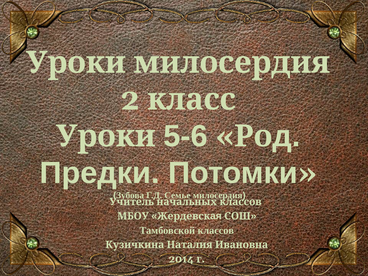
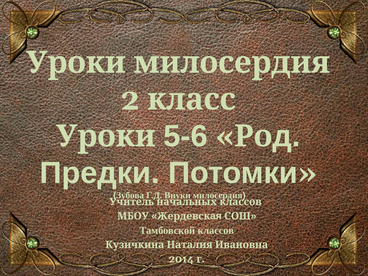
Семье: Семье -> Внуки
